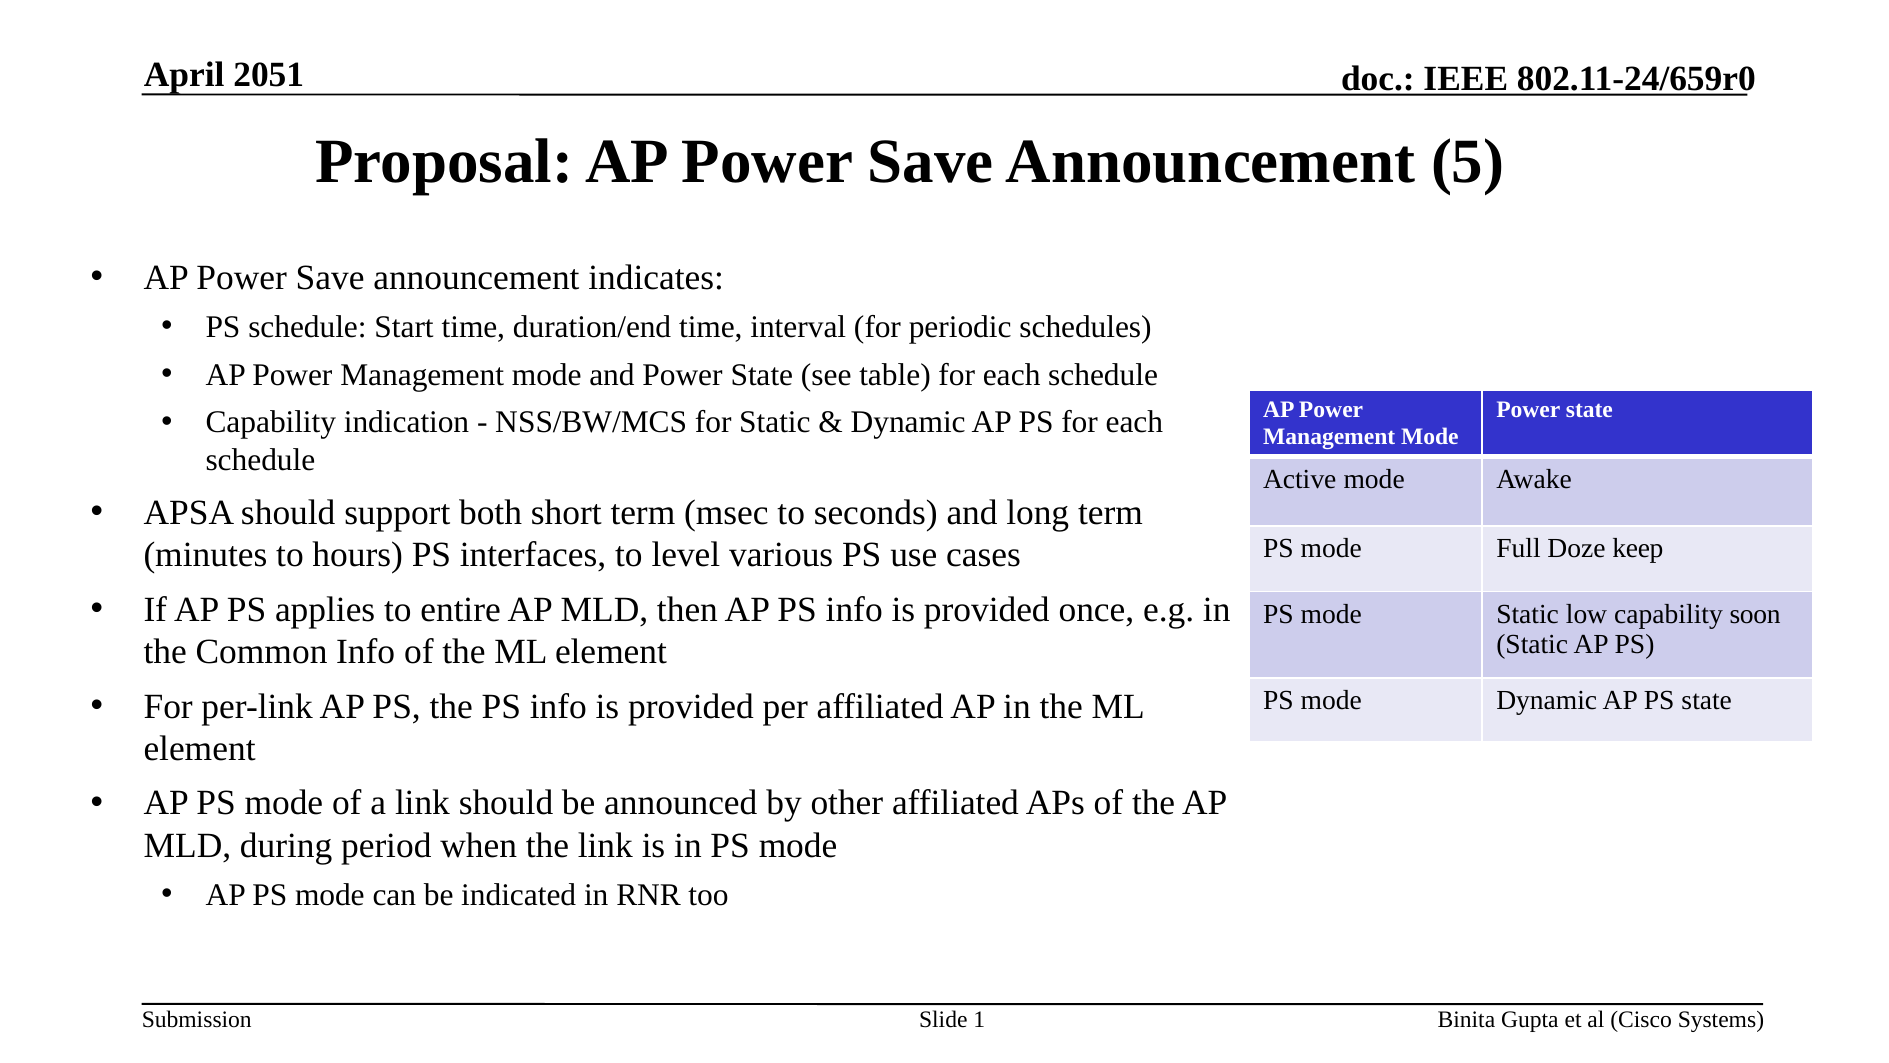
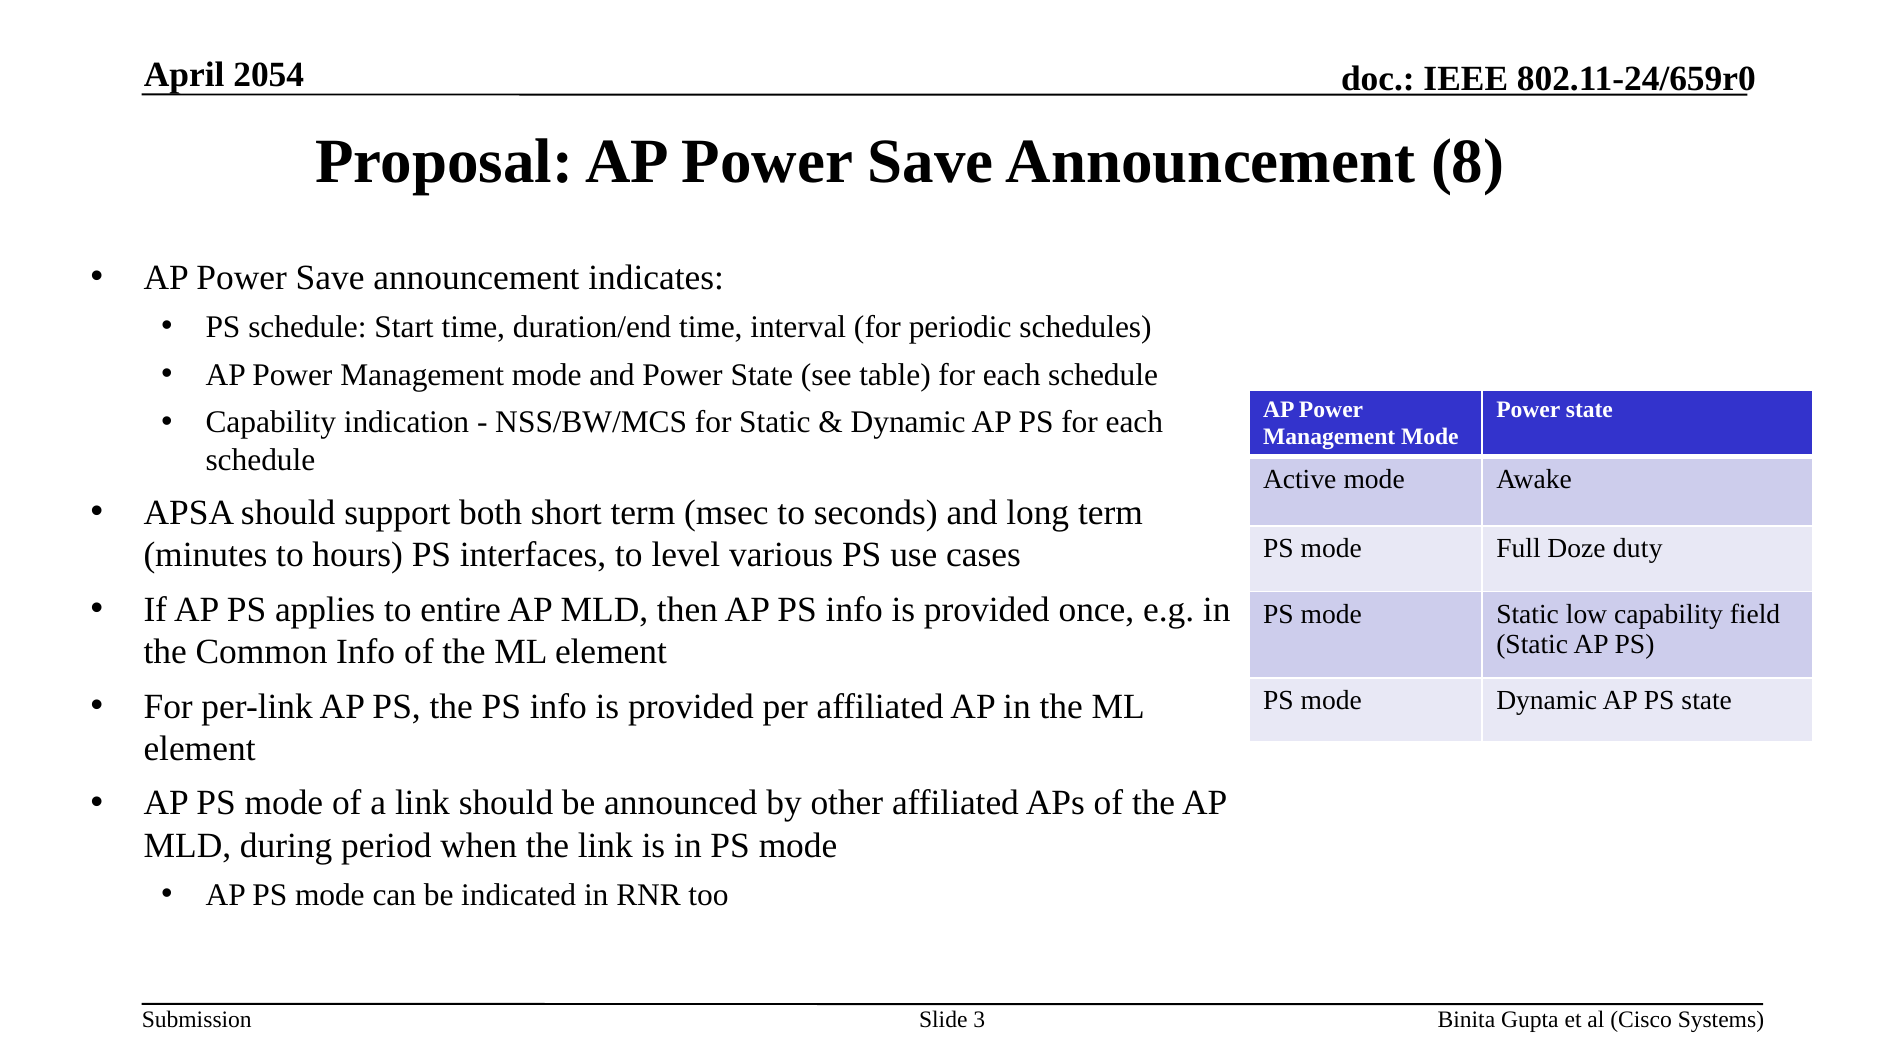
2051: 2051 -> 2054
5: 5 -> 8
keep: keep -> duty
soon: soon -> field
1: 1 -> 3
